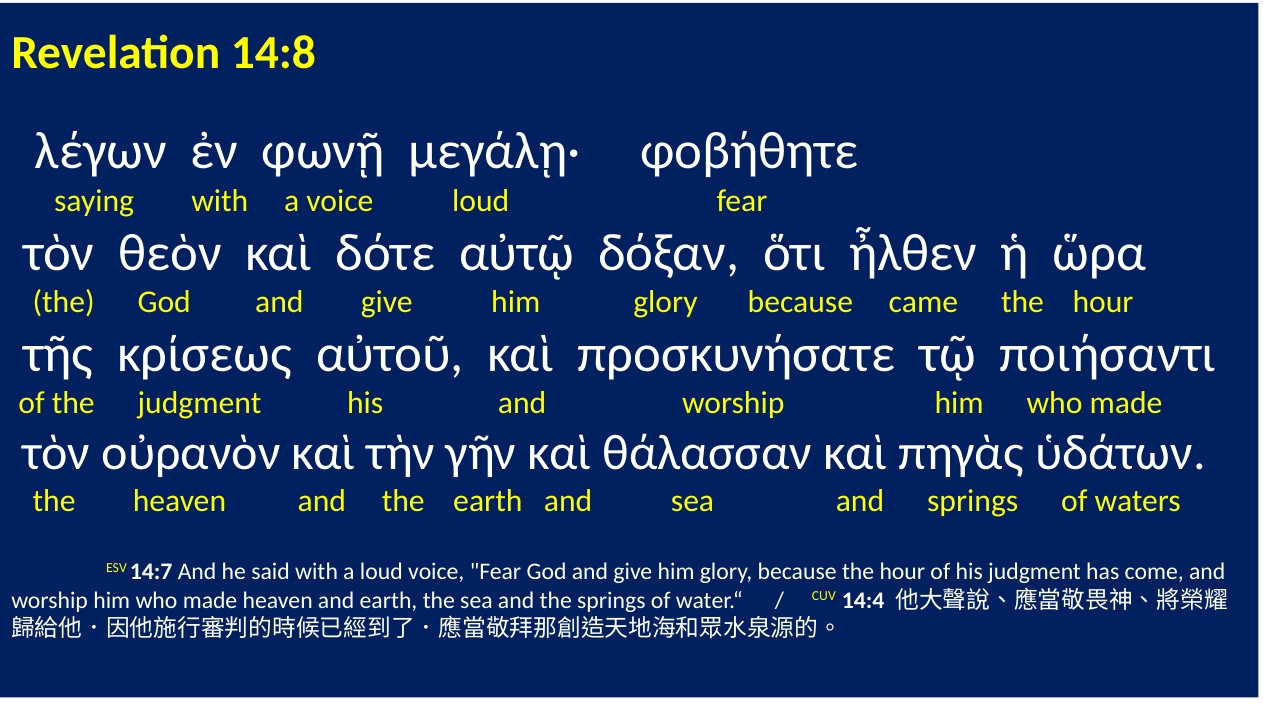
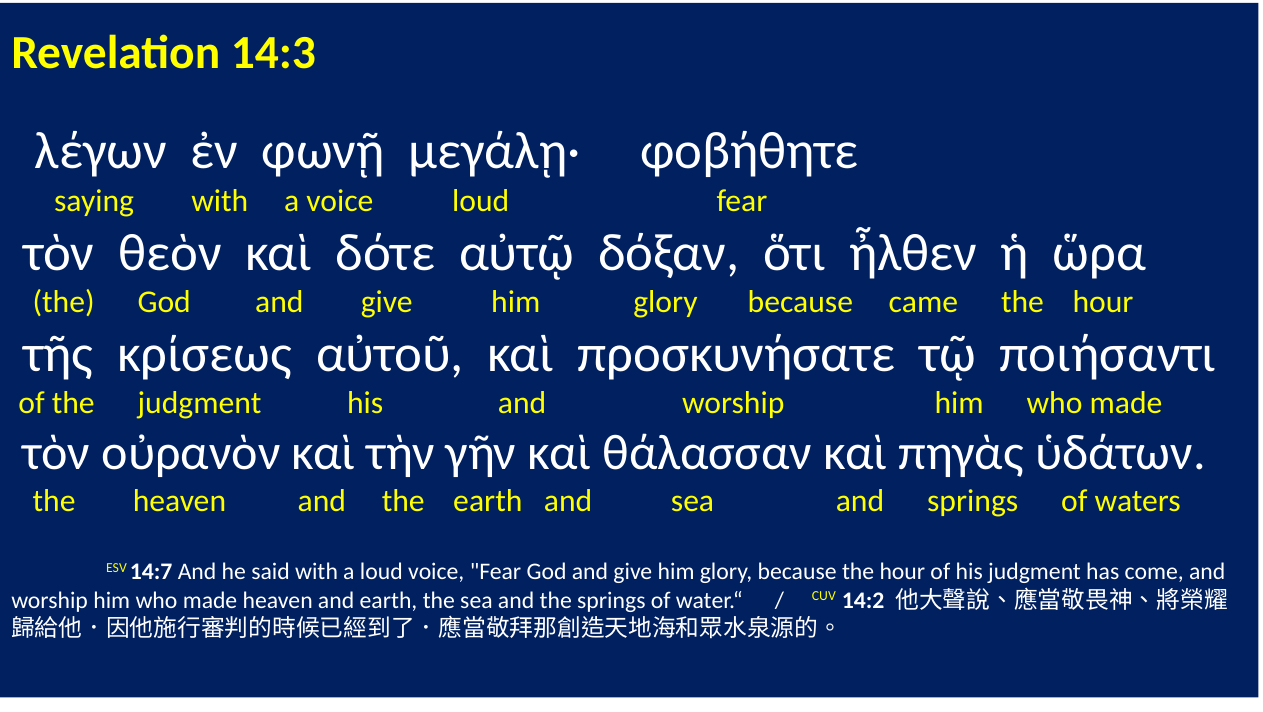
14:8: 14:8 -> 14:3
14:4: 14:4 -> 14:2
